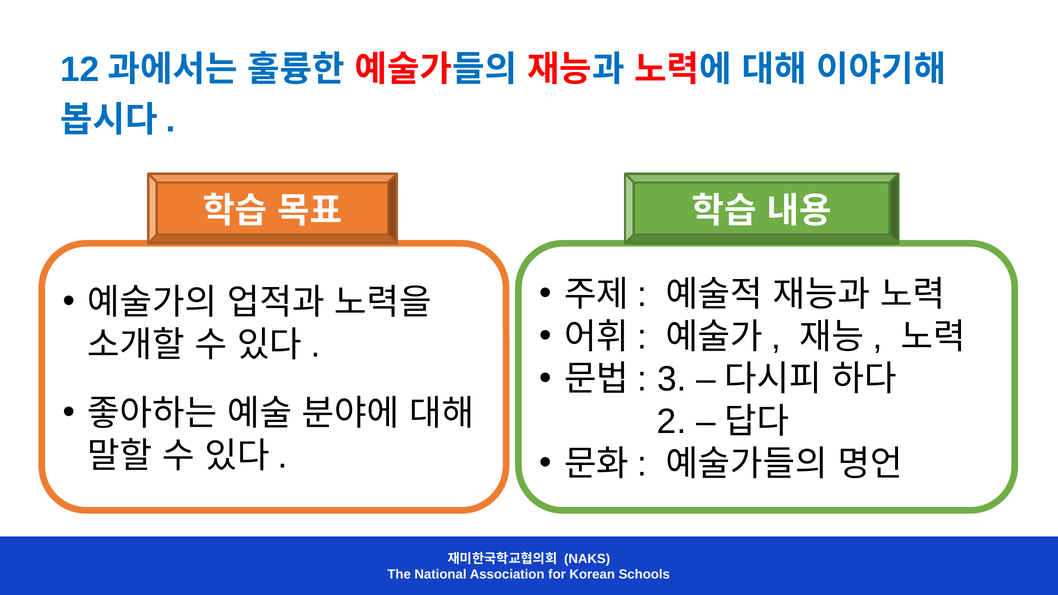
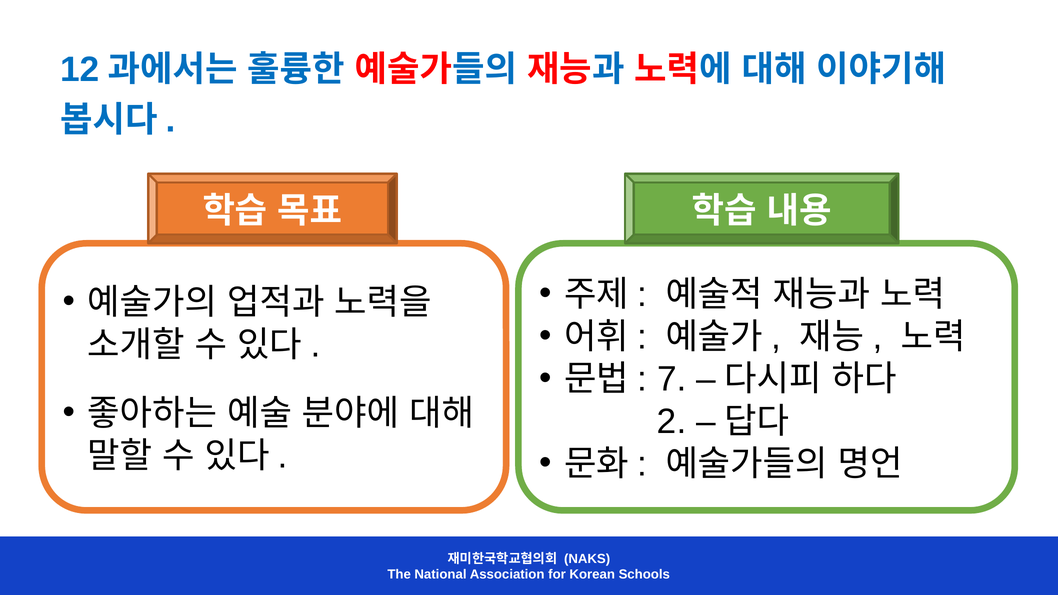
3: 3 -> 7
